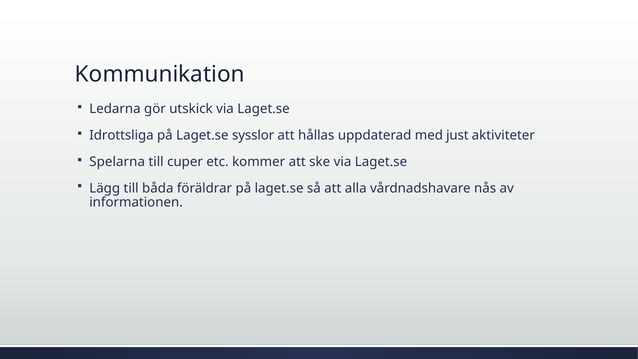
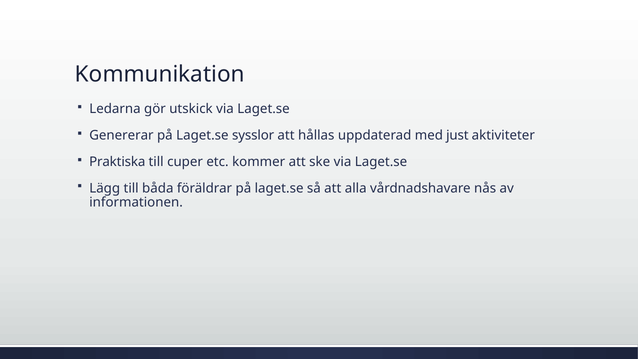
Idrottsliga: Idrottsliga -> Genererar
Spelarna: Spelarna -> Praktiska
